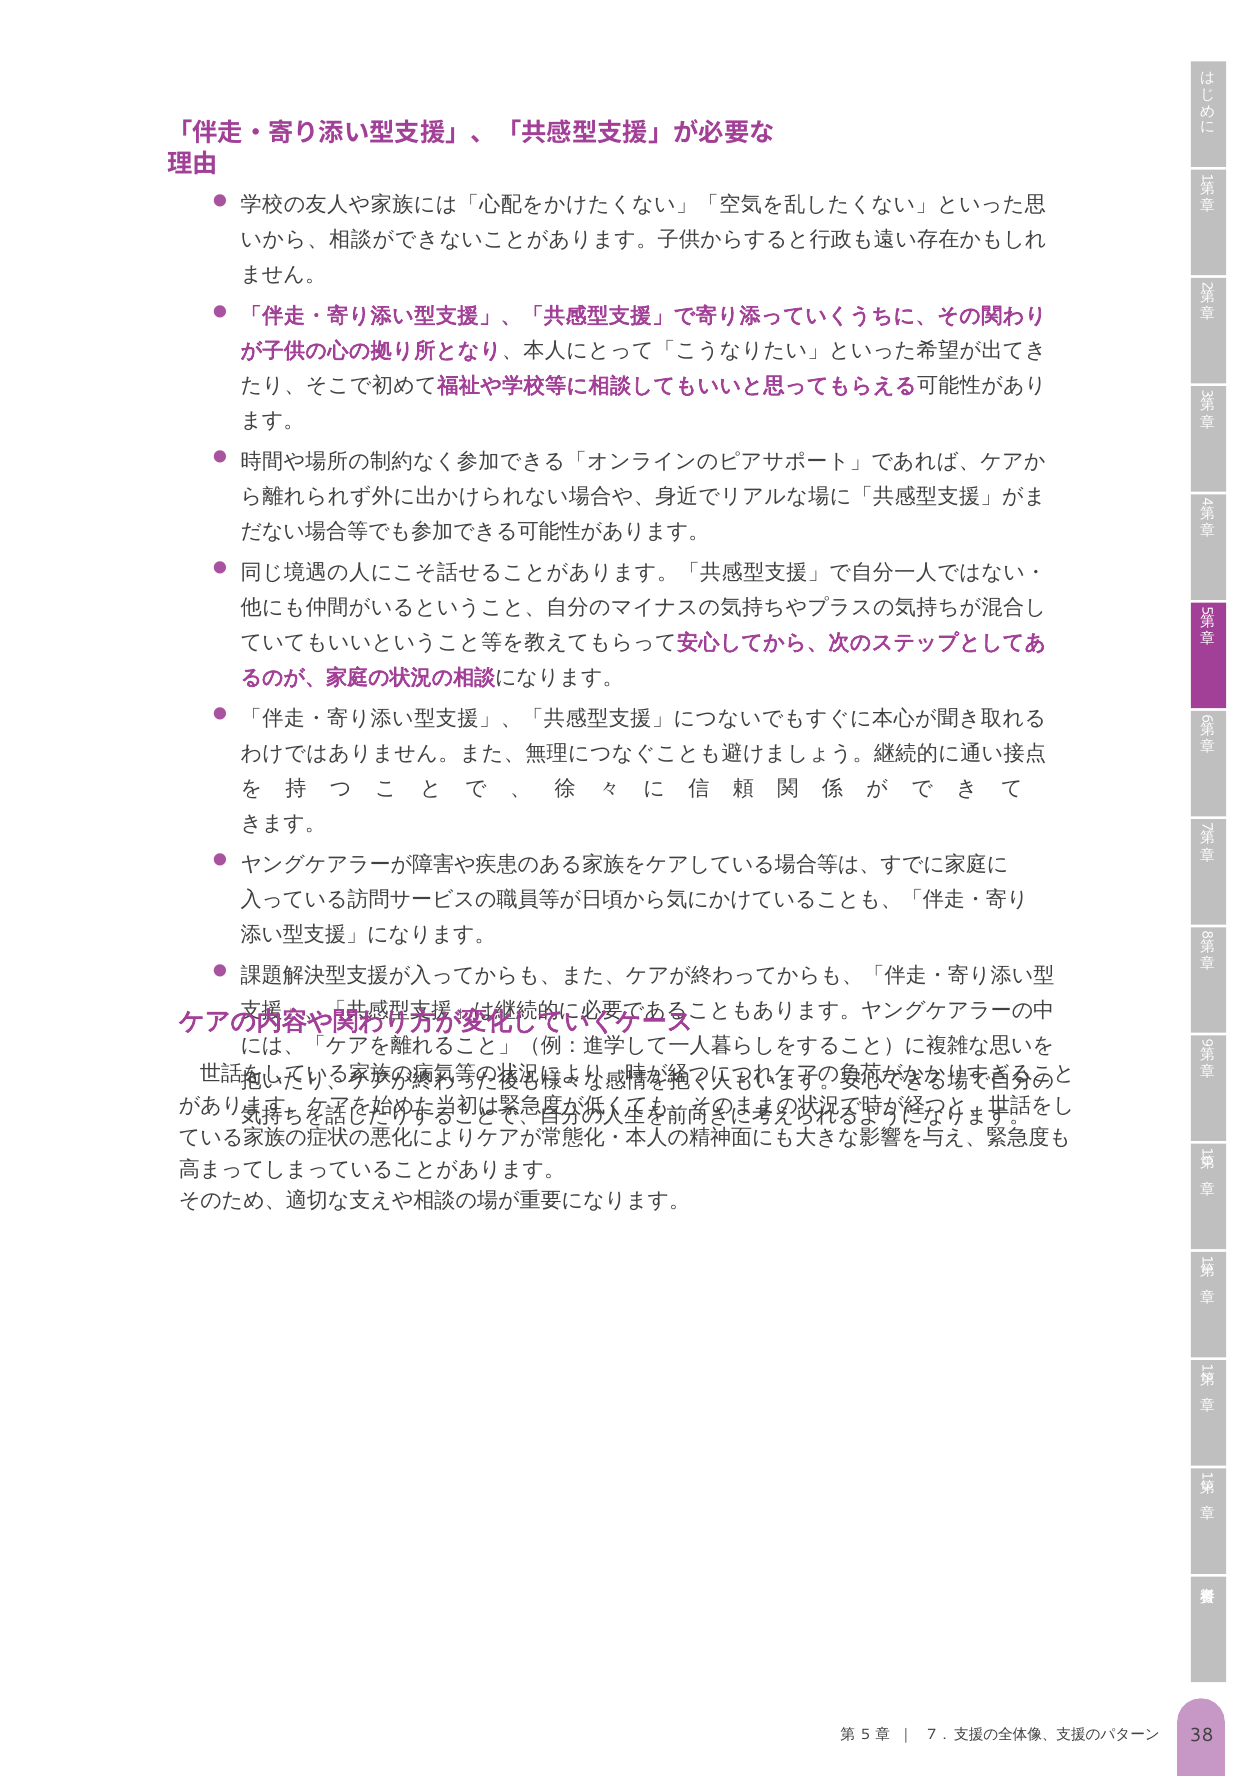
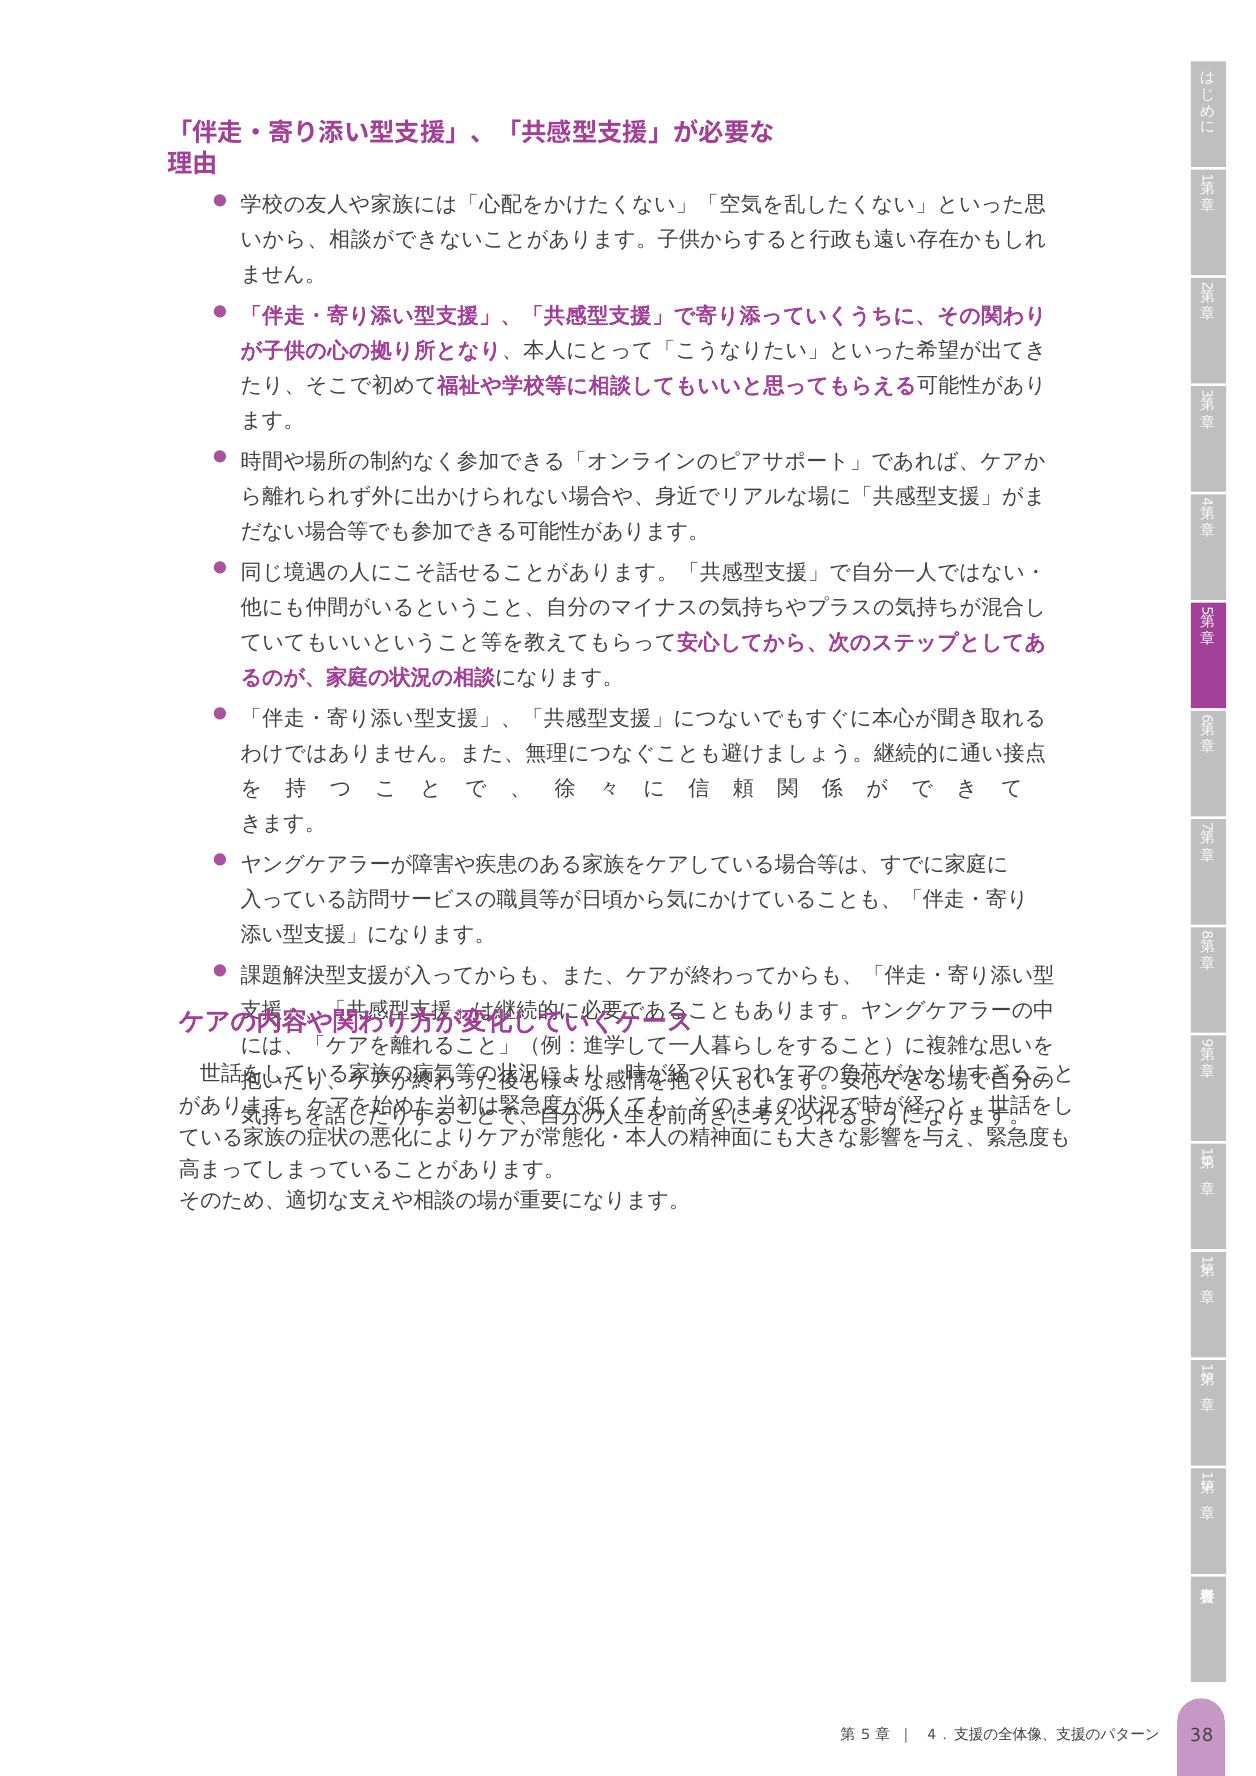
7 at (932, 1735): 7 -> 4
